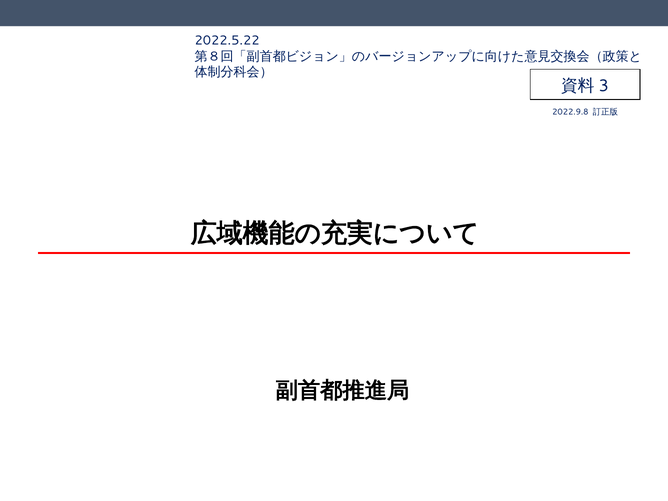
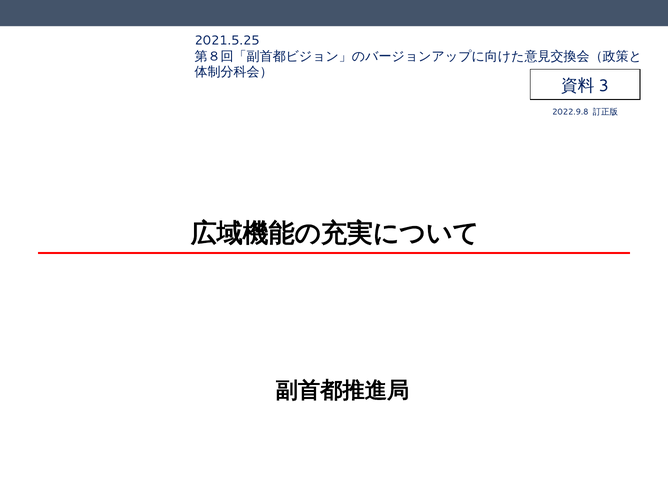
2022.5.22: 2022.5.22 -> 2021.5.25
